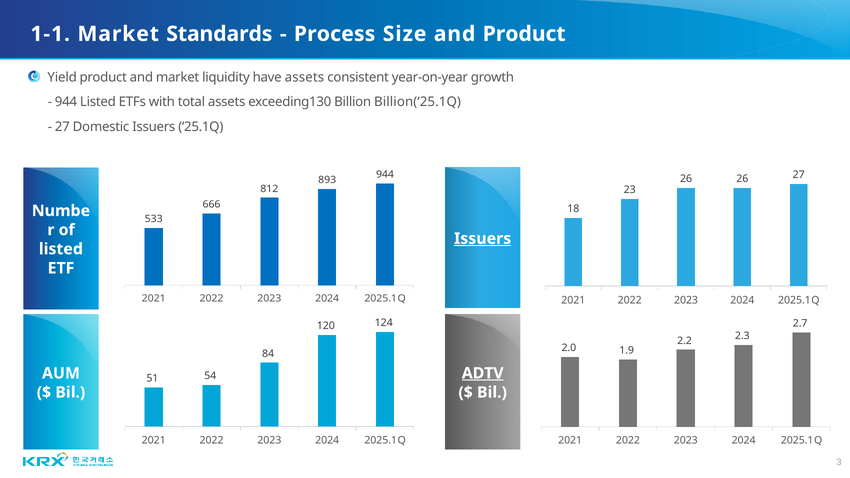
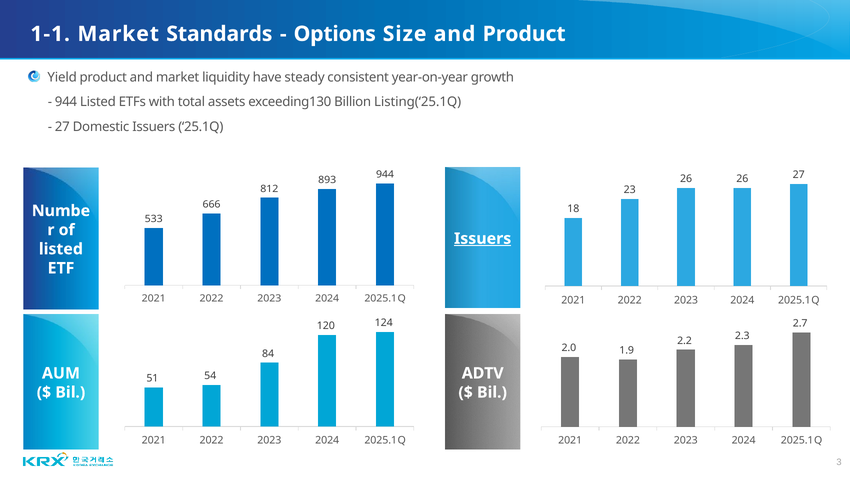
Process: Process -> Options
have assets: assets -> steady
Billion(‘25.1Q: Billion(‘25.1Q -> Listing(‘25.1Q
ADTV underline: present -> none
